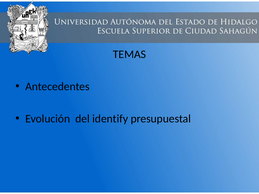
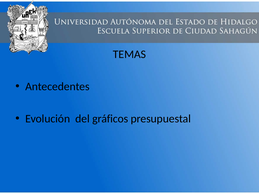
identify: identify -> gráficos
